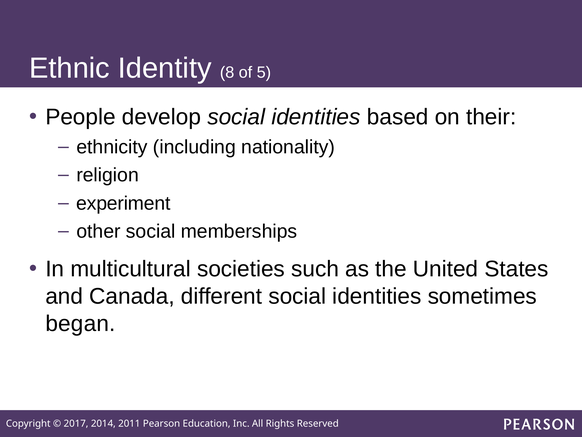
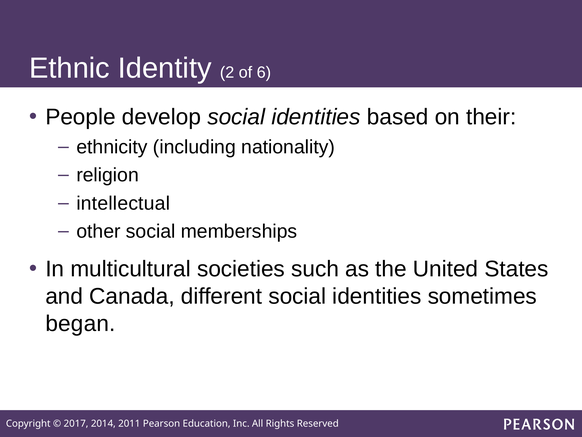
8: 8 -> 2
5: 5 -> 6
experiment: experiment -> intellectual
